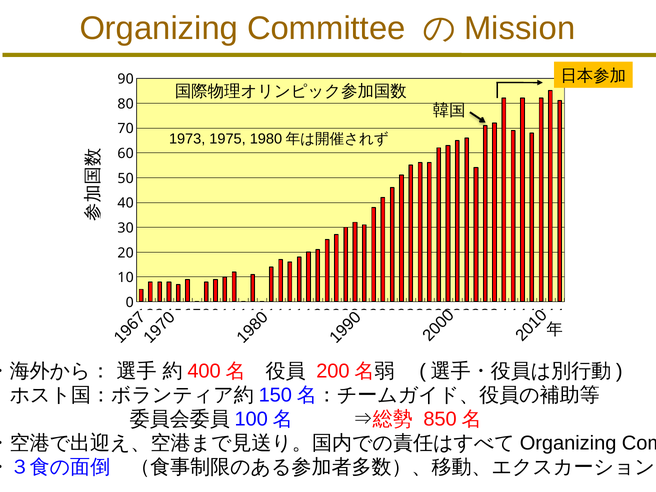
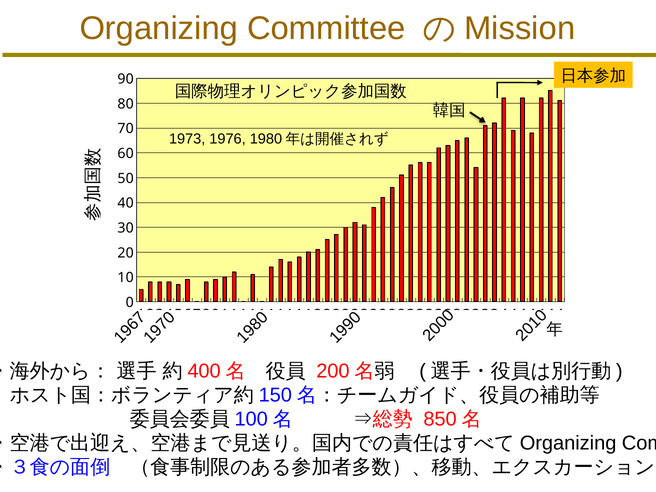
1975: 1975 -> 1976
